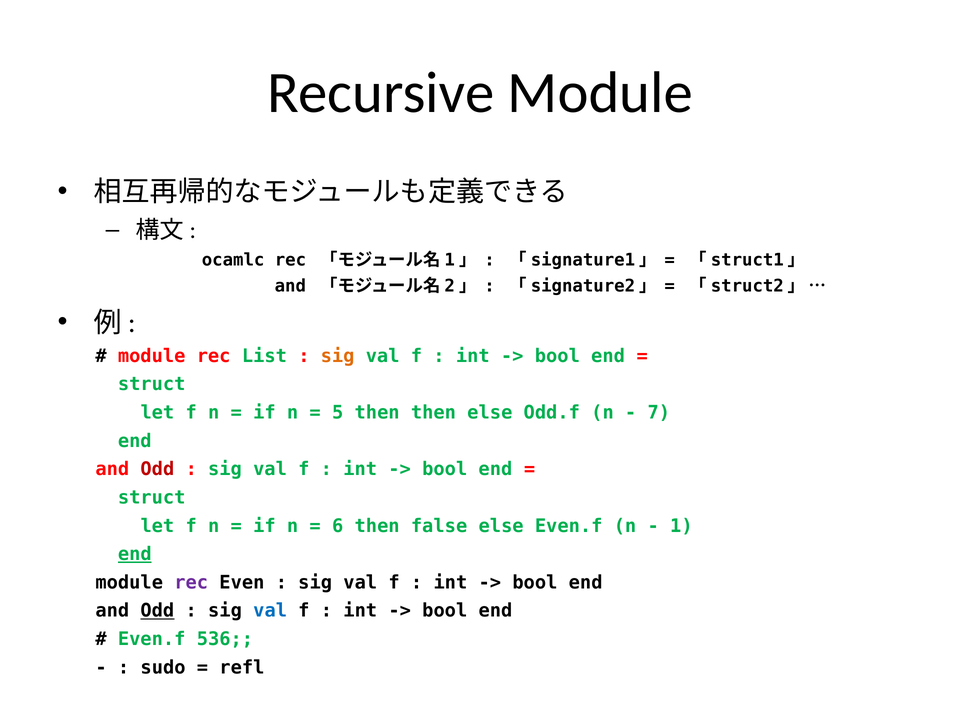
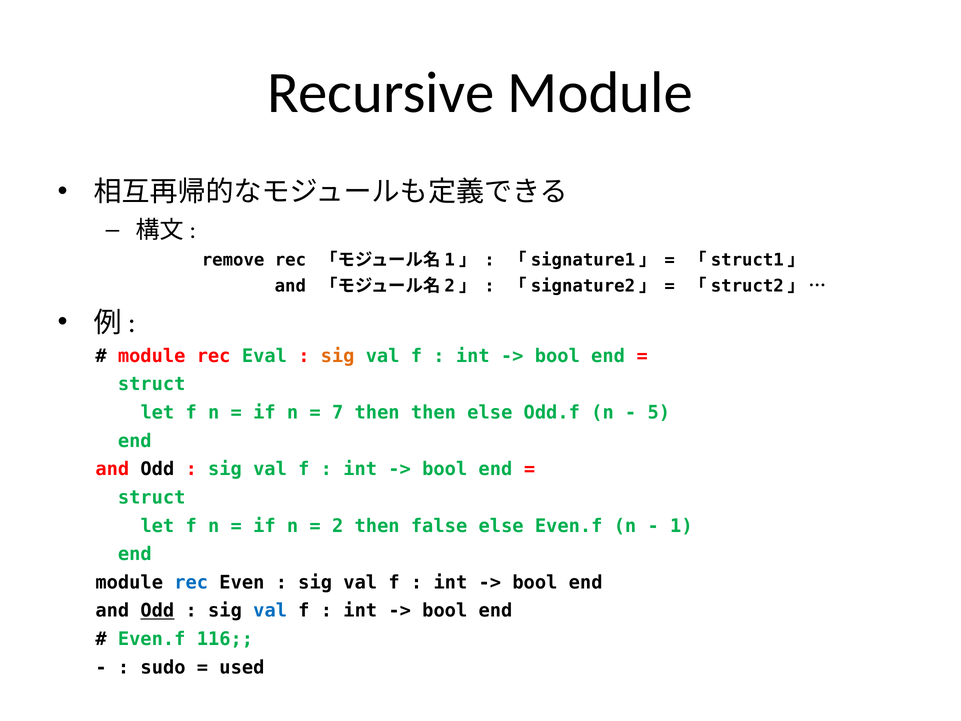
ocamlc: ocamlc -> remove
List: List -> Eval
5: 5 -> 7
7: 7 -> 5
Odd at (157, 469) colour: red -> black
6: 6 -> 2
end at (135, 554) underline: present -> none
rec at (191, 582) colour: purple -> blue
536: 536 -> 116
refl: refl -> used
